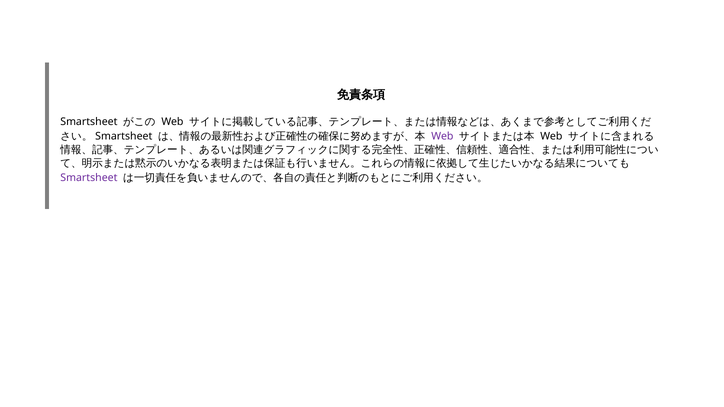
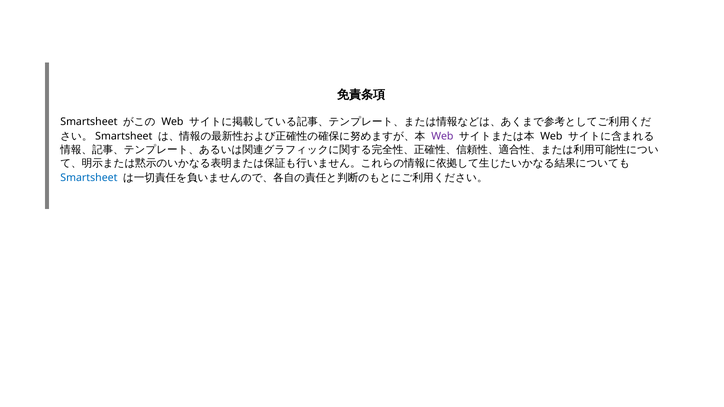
Smartsheet at (89, 178) colour: purple -> blue
